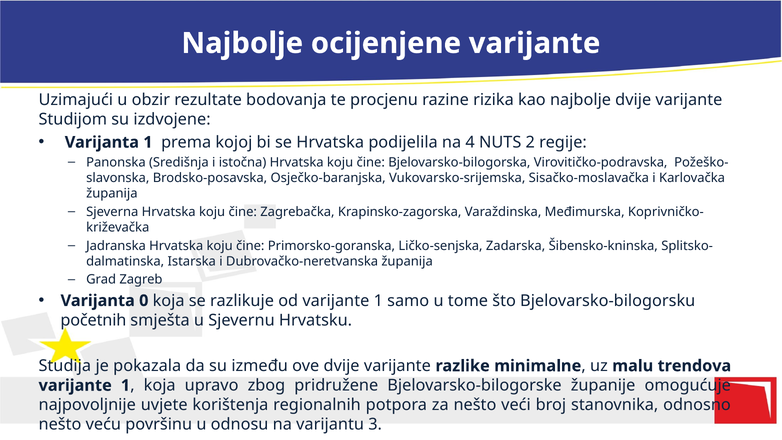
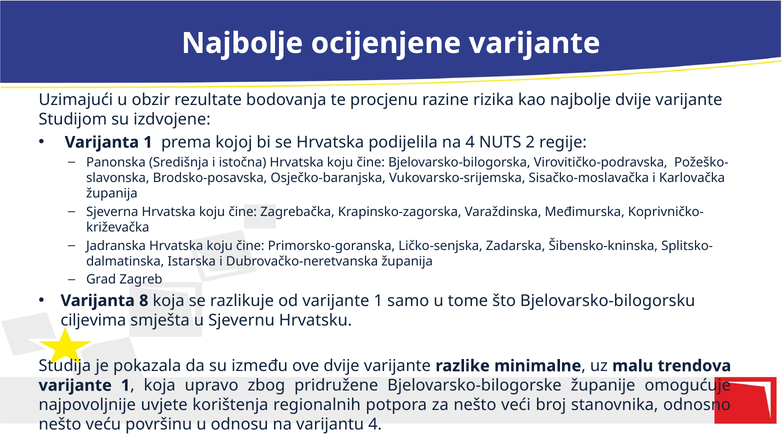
0: 0 -> 8
početnih: početnih -> ciljevima
varijantu 3: 3 -> 4
